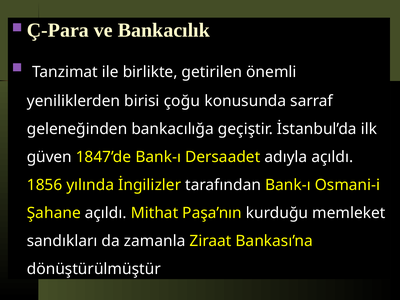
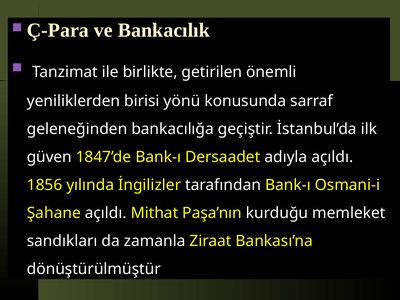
çoğu: çoğu -> yönü
